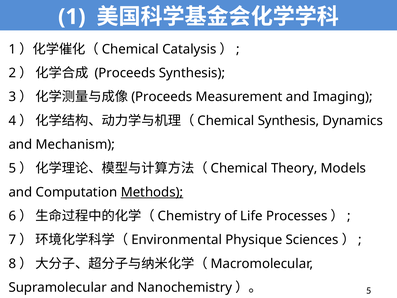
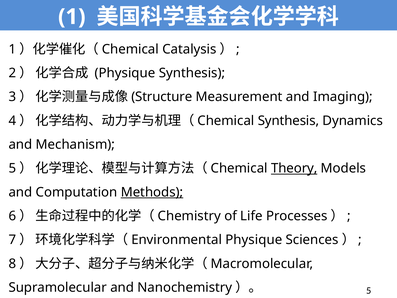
Proceeds at (125, 73): Proceeds -> Physique
Proceeds at (162, 97): Proceeds -> Structure
Theory underline: none -> present
